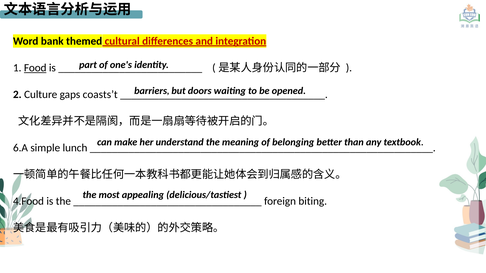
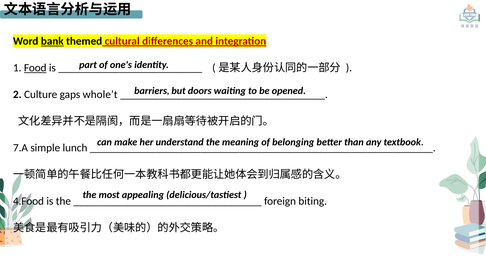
bank underline: none -> present
coasts’t: coasts’t -> whole’t
6.A: 6.A -> 7.A
